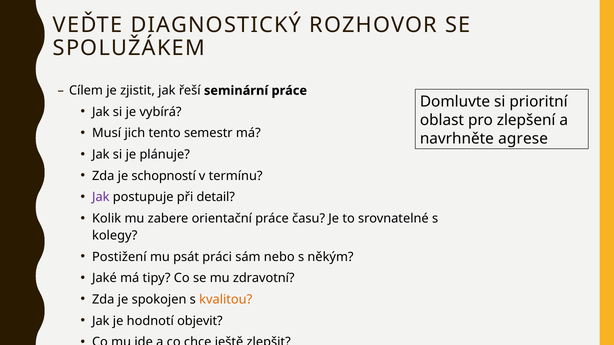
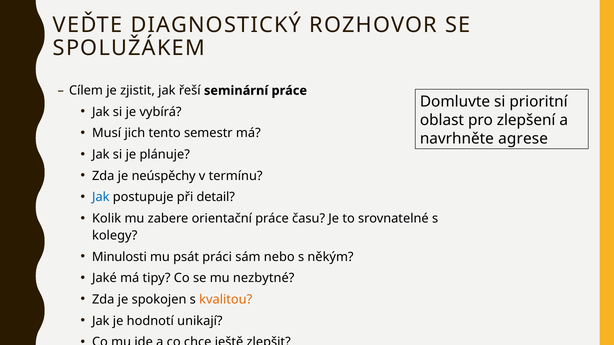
schopností: schopností -> neúspěchy
Jak at (101, 197) colour: purple -> blue
Postižení: Postižení -> Minulosti
zdravotní: zdravotní -> nezbytné
objevit: objevit -> unikají
